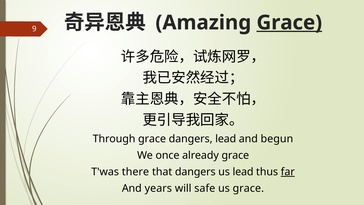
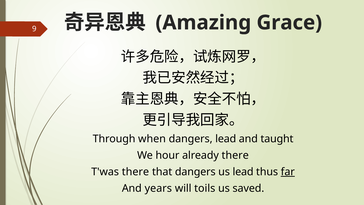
Grace at (289, 23) underline: present -> none
Through grace: grace -> when
begun: begun -> taught
once: once -> hour
already grace: grace -> there
safe: safe -> toils
us grace: grace -> saved
